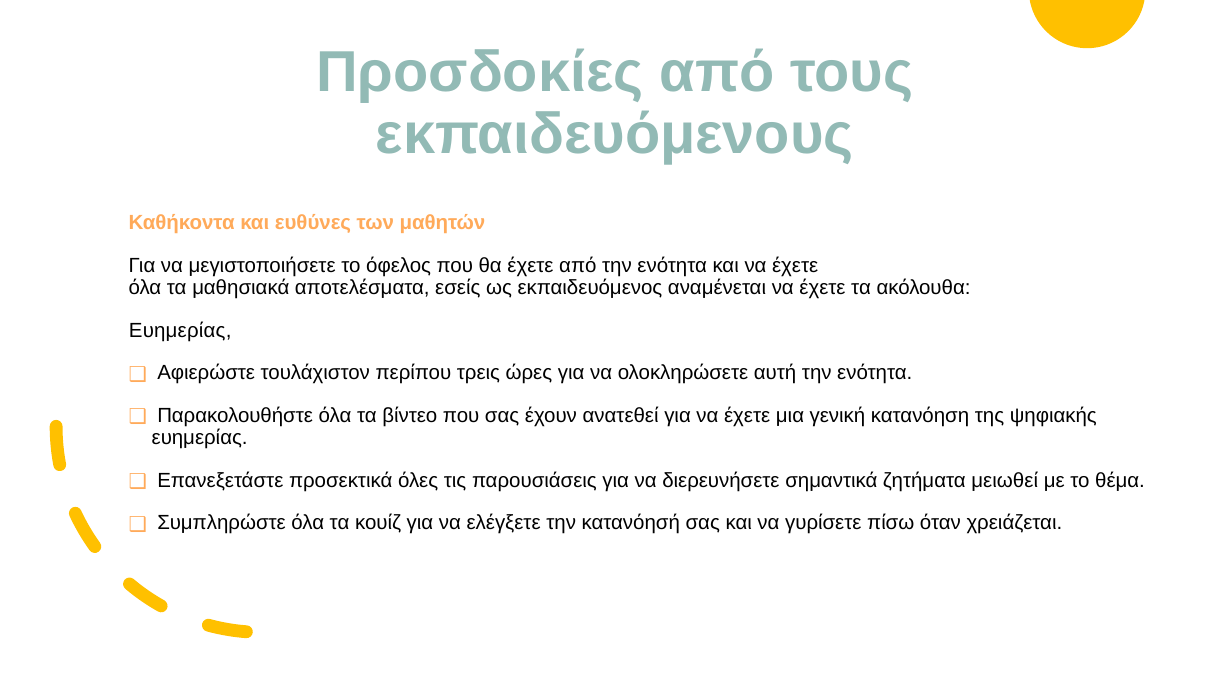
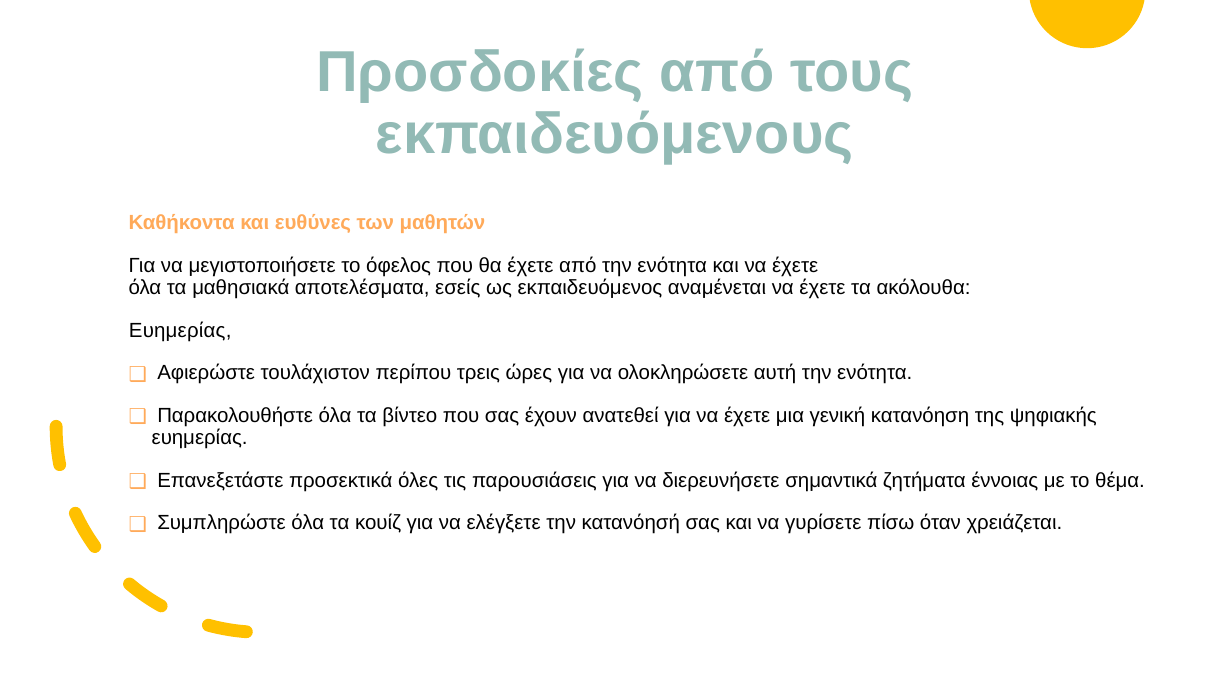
μειωθεί: μειωθεί -> έννοιας
